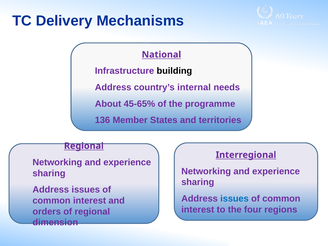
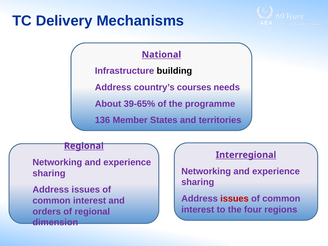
internal: internal -> courses
45-65%: 45-65% -> 39-65%
issues at (234, 199) colour: blue -> red
